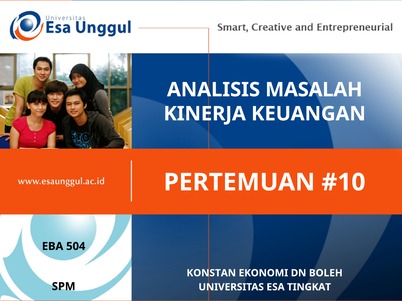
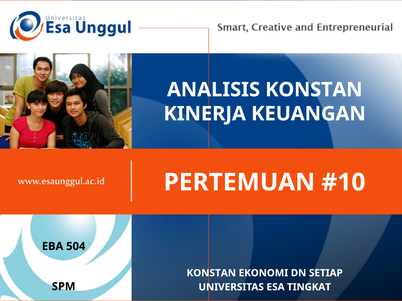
ANALISIS MASALAH: MASALAH -> KONSTAN
BOLEH: BOLEH -> SETIAP
